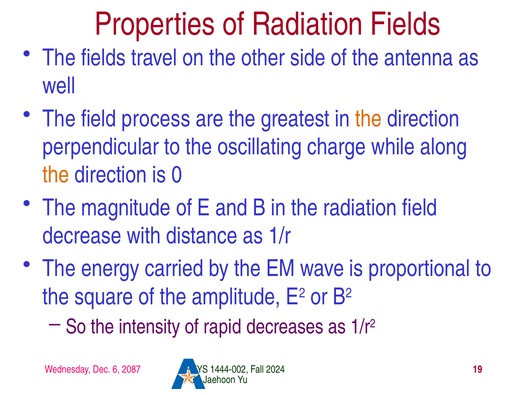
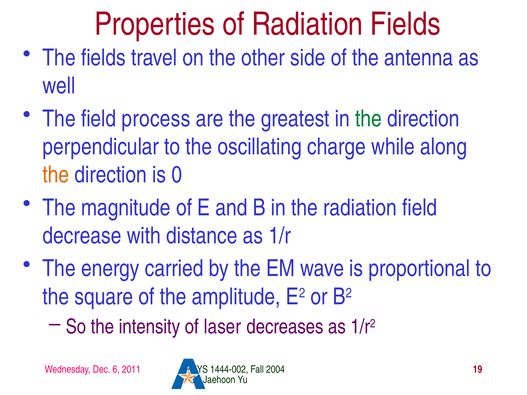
the at (369, 119) colour: orange -> green
rapid: rapid -> laser
2087: 2087 -> 2011
2024: 2024 -> 2004
